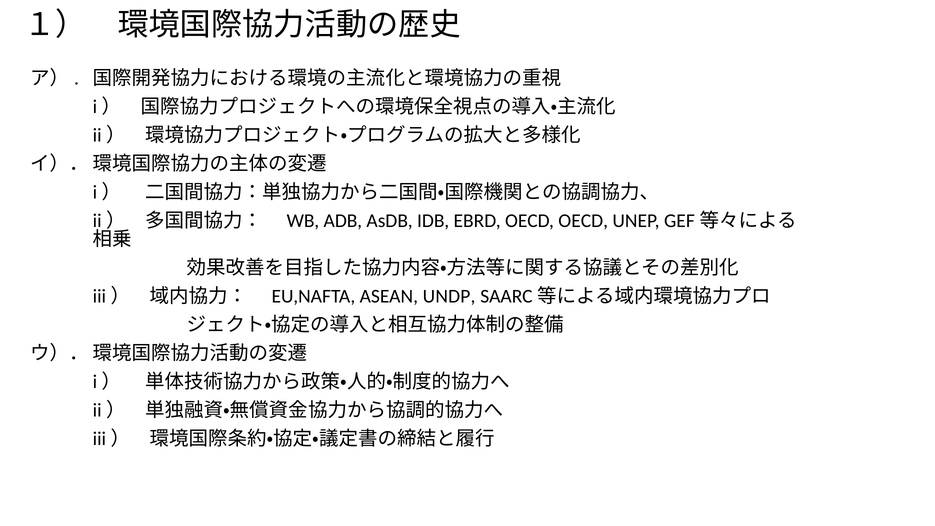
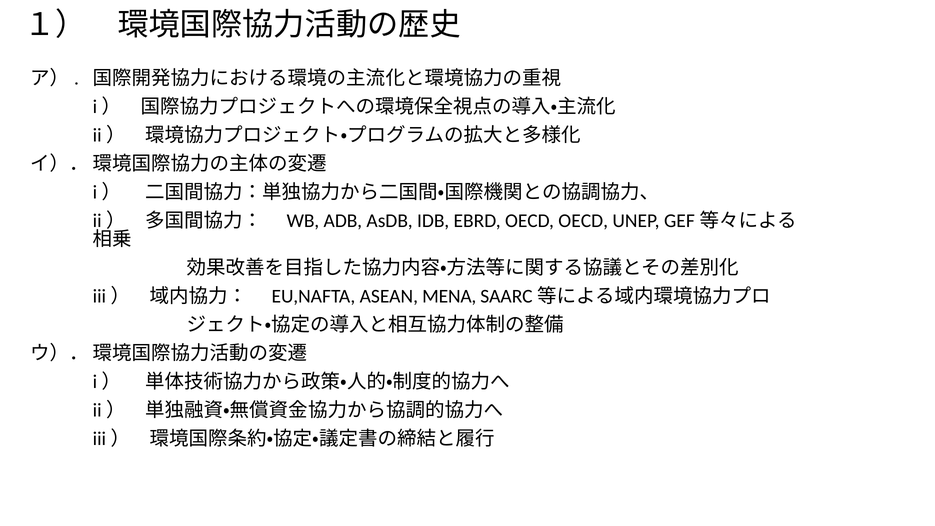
UNDP: UNDP -> MENA
